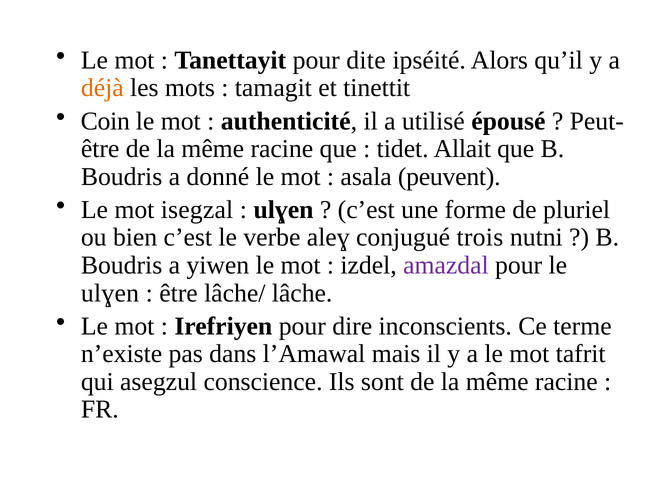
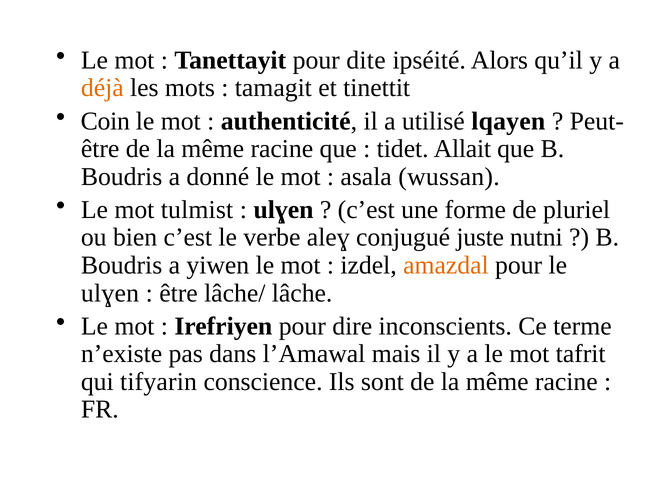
épousé: épousé -> lqayen
peuvent: peuvent -> wussan
isegzal: isegzal -> tulmist
trois: trois -> juste
amazdal colour: purple -> orange
asegzul: asegzul -> tifyarin
